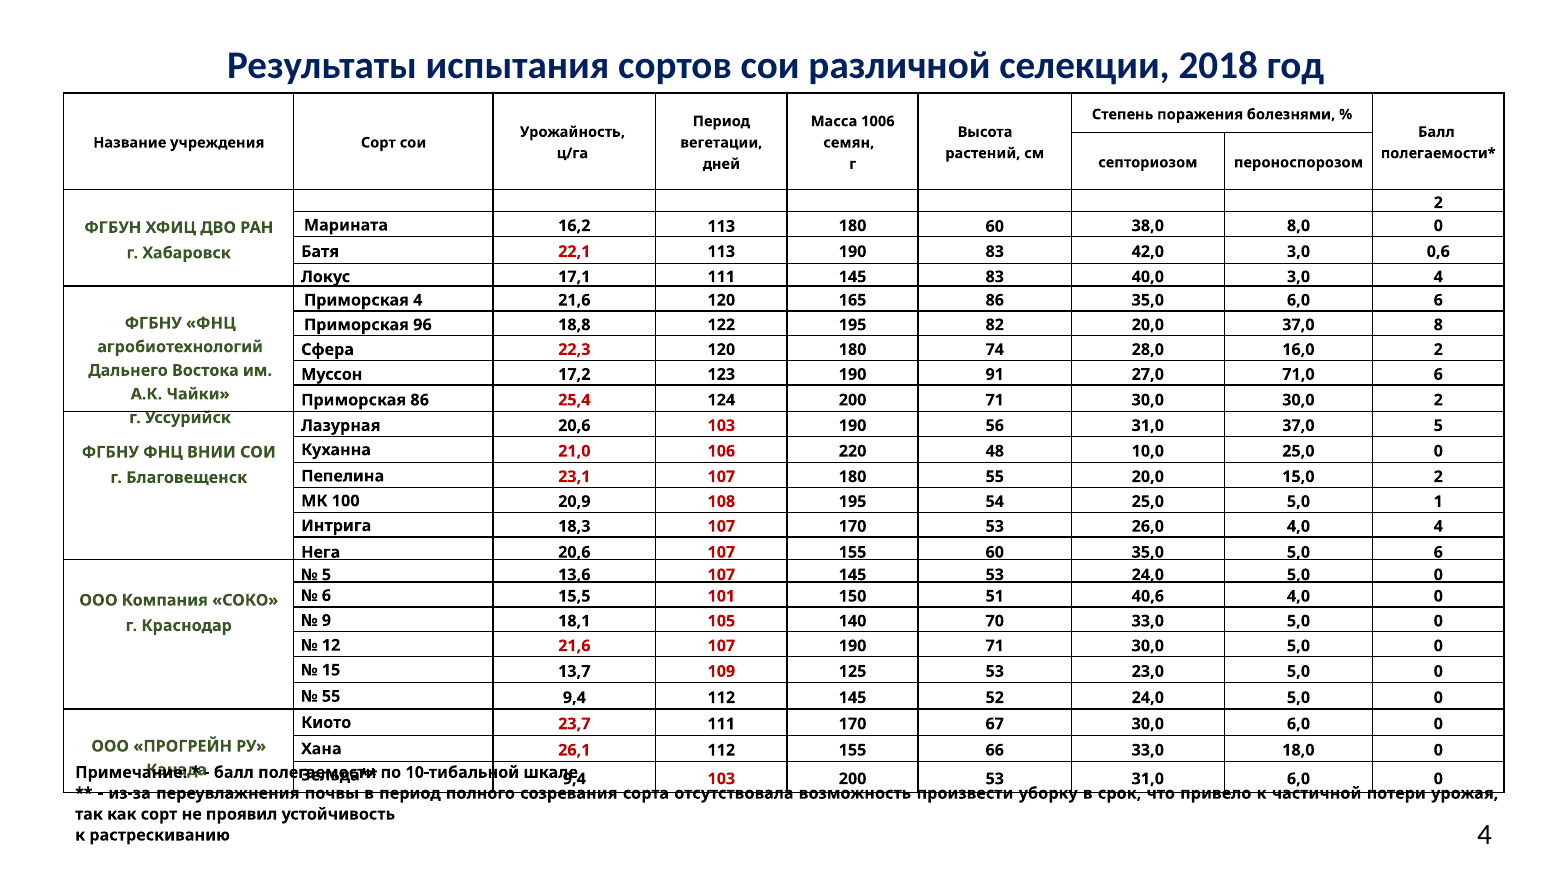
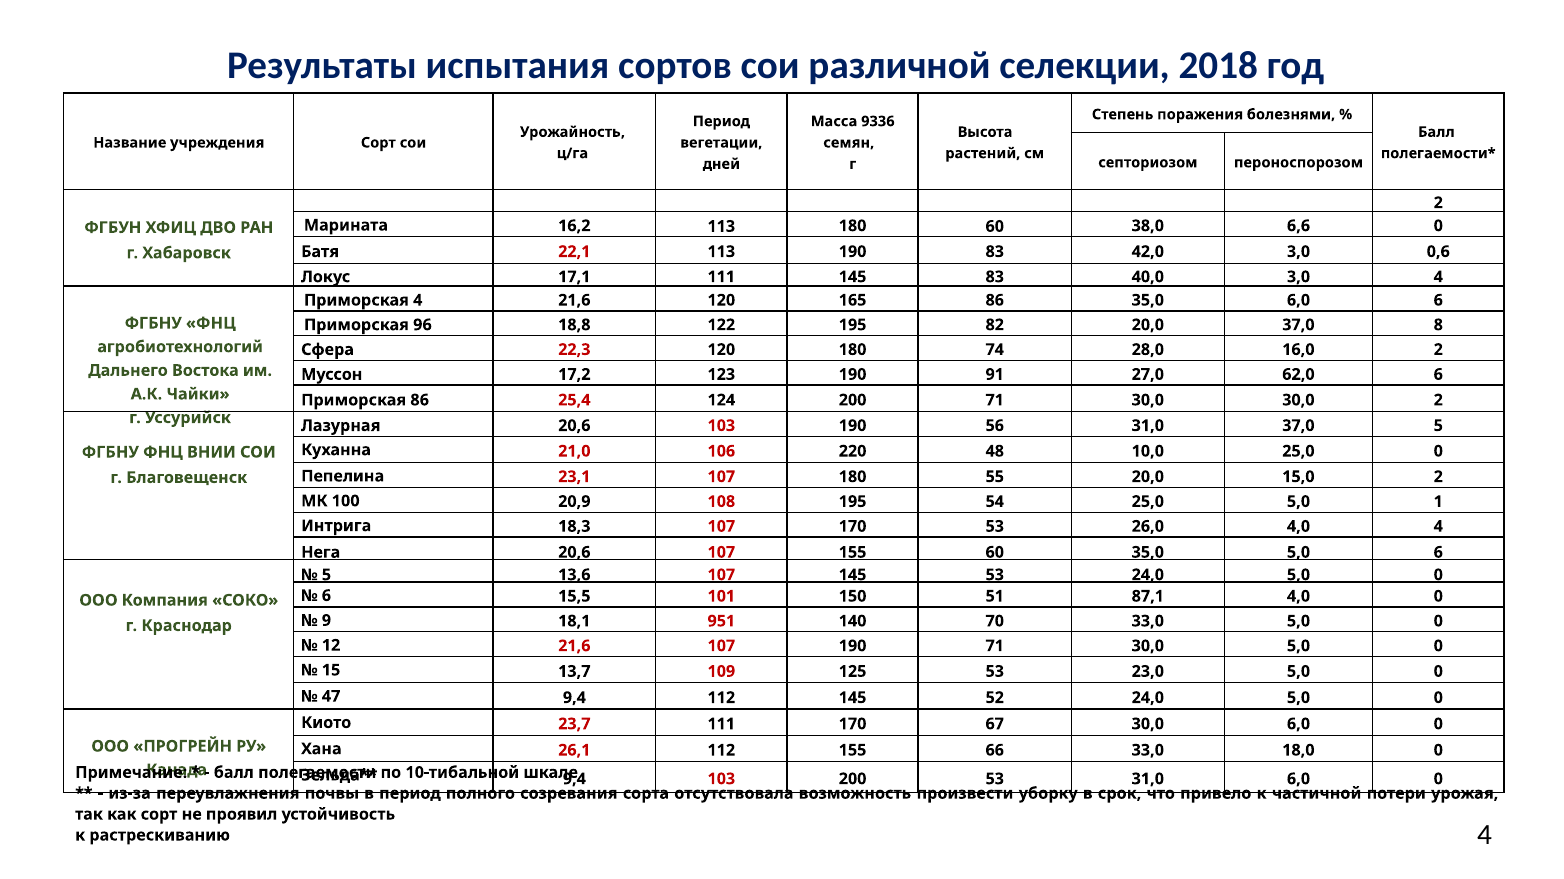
1006: 1006 -> 9336
8,0: 8,0 -> 6,6
71,0: 71,0 -> 62,0
40,6: 40,6 -> 87,1
105: 105 -> 951
55 at (331, 697): 55 -> 47
